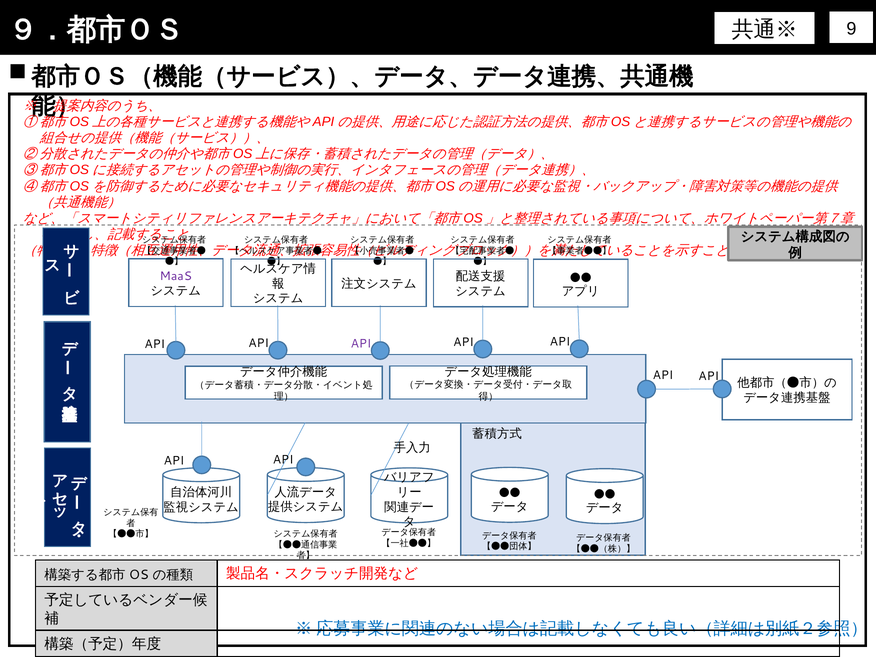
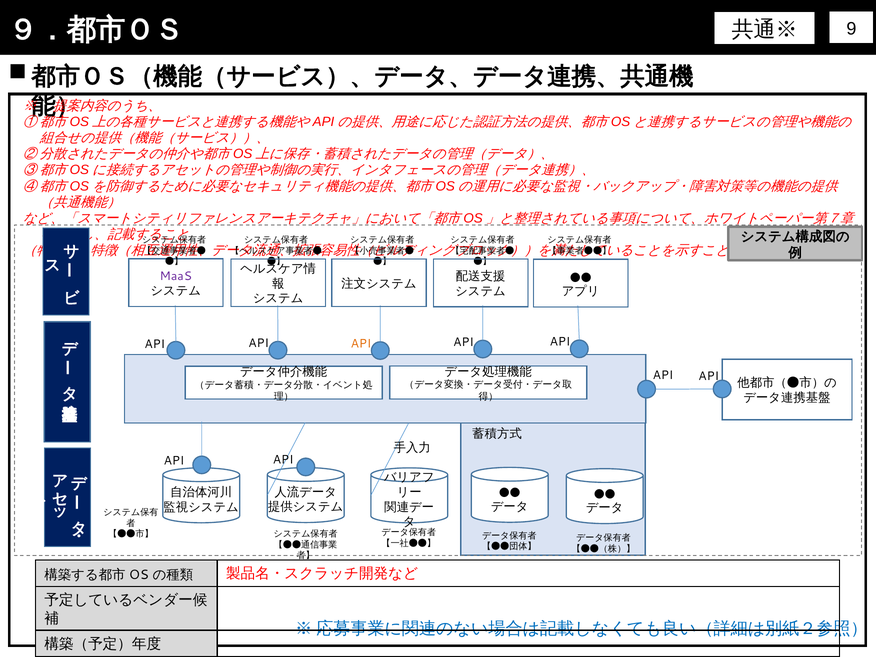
API at (361, 344) colour: purple -> orange
